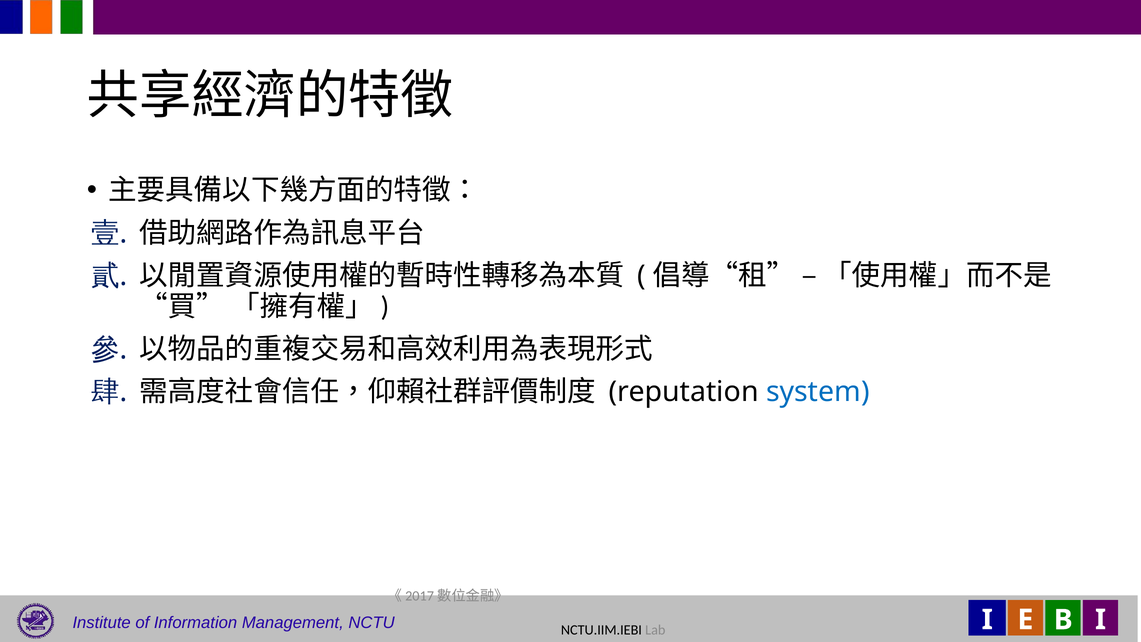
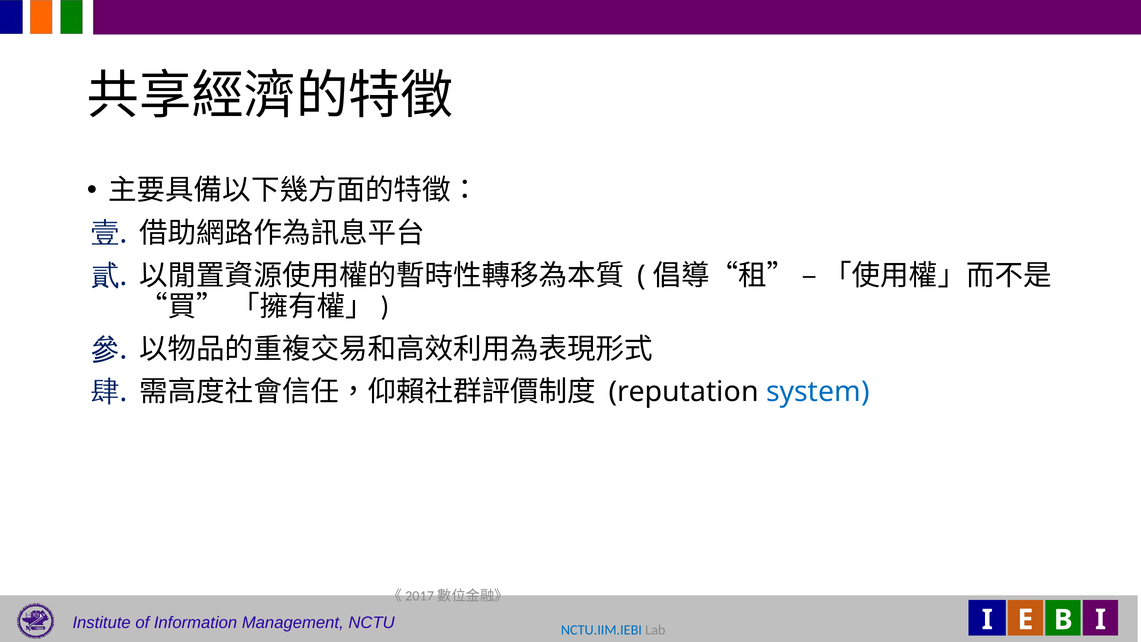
NCTU.IIM.IEBI colour: black -> blue
